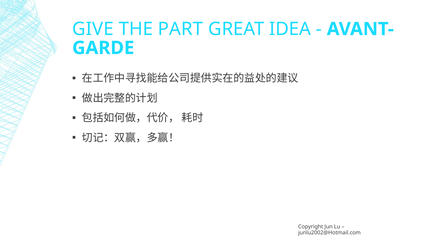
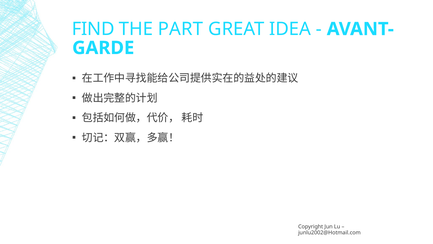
GIVE: GIVE -> FIND
